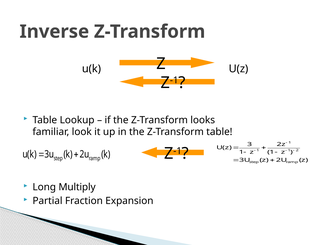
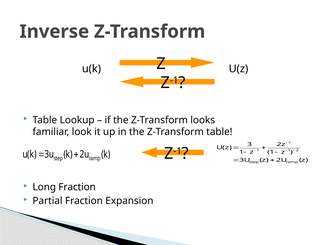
Long Multiply: Multiply -> Fraction
